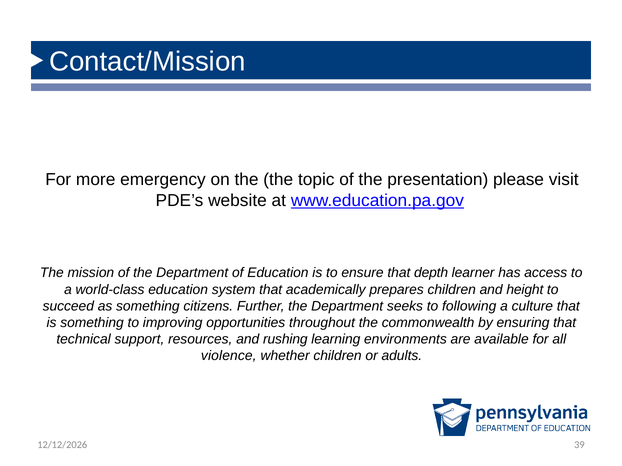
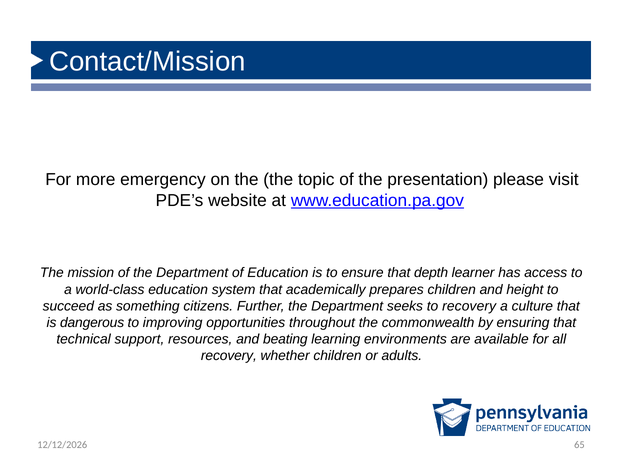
to following: following -> recovery
is something: something -> dangerous
rushing: rushing -> beating
violence at (229, 356): violence -> recovery
39: 39 -> 65
